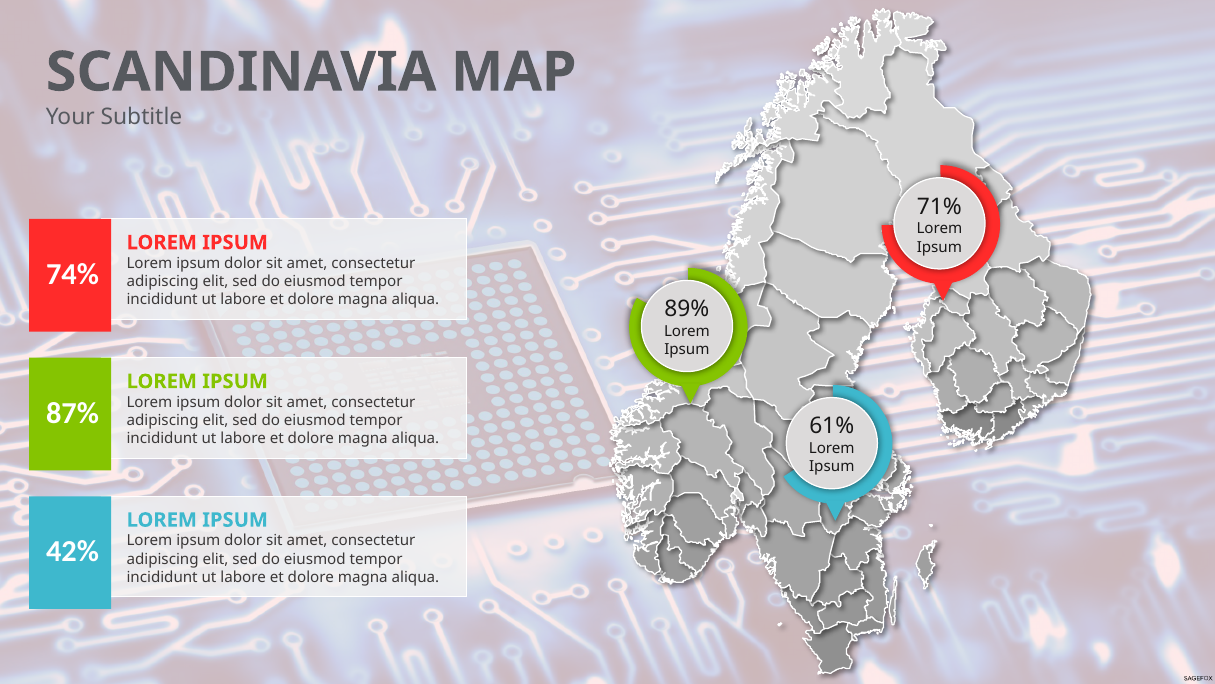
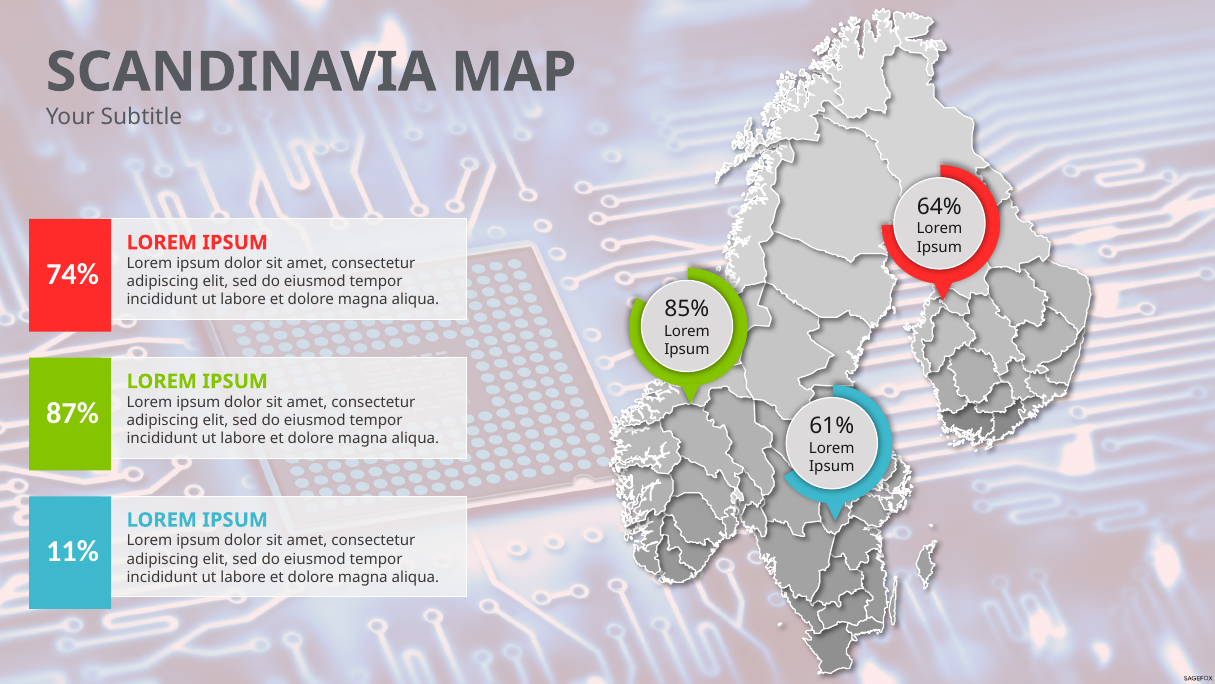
71%: 71% -> 64%
89%: 89% -> 85%
42%: 42% -> 11%
